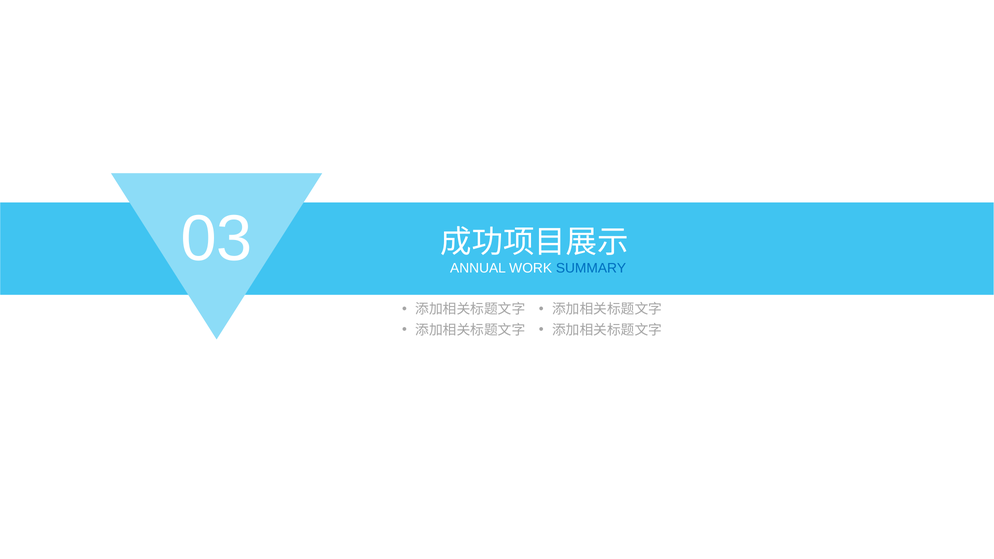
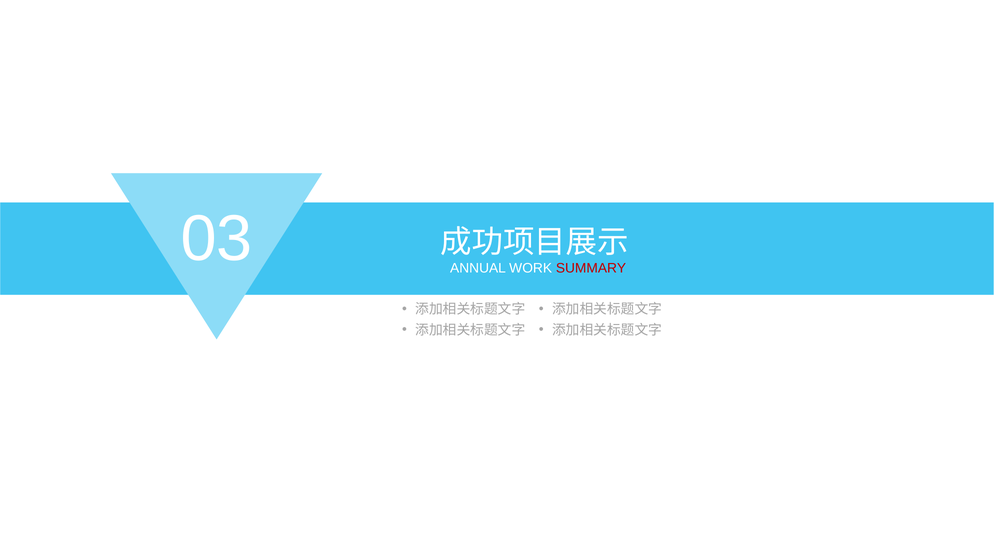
SUMMARY colour: blue -> red
